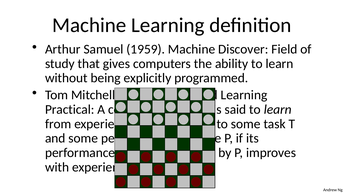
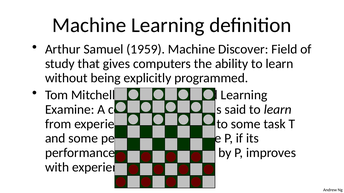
Practical: Practical -> Examine
